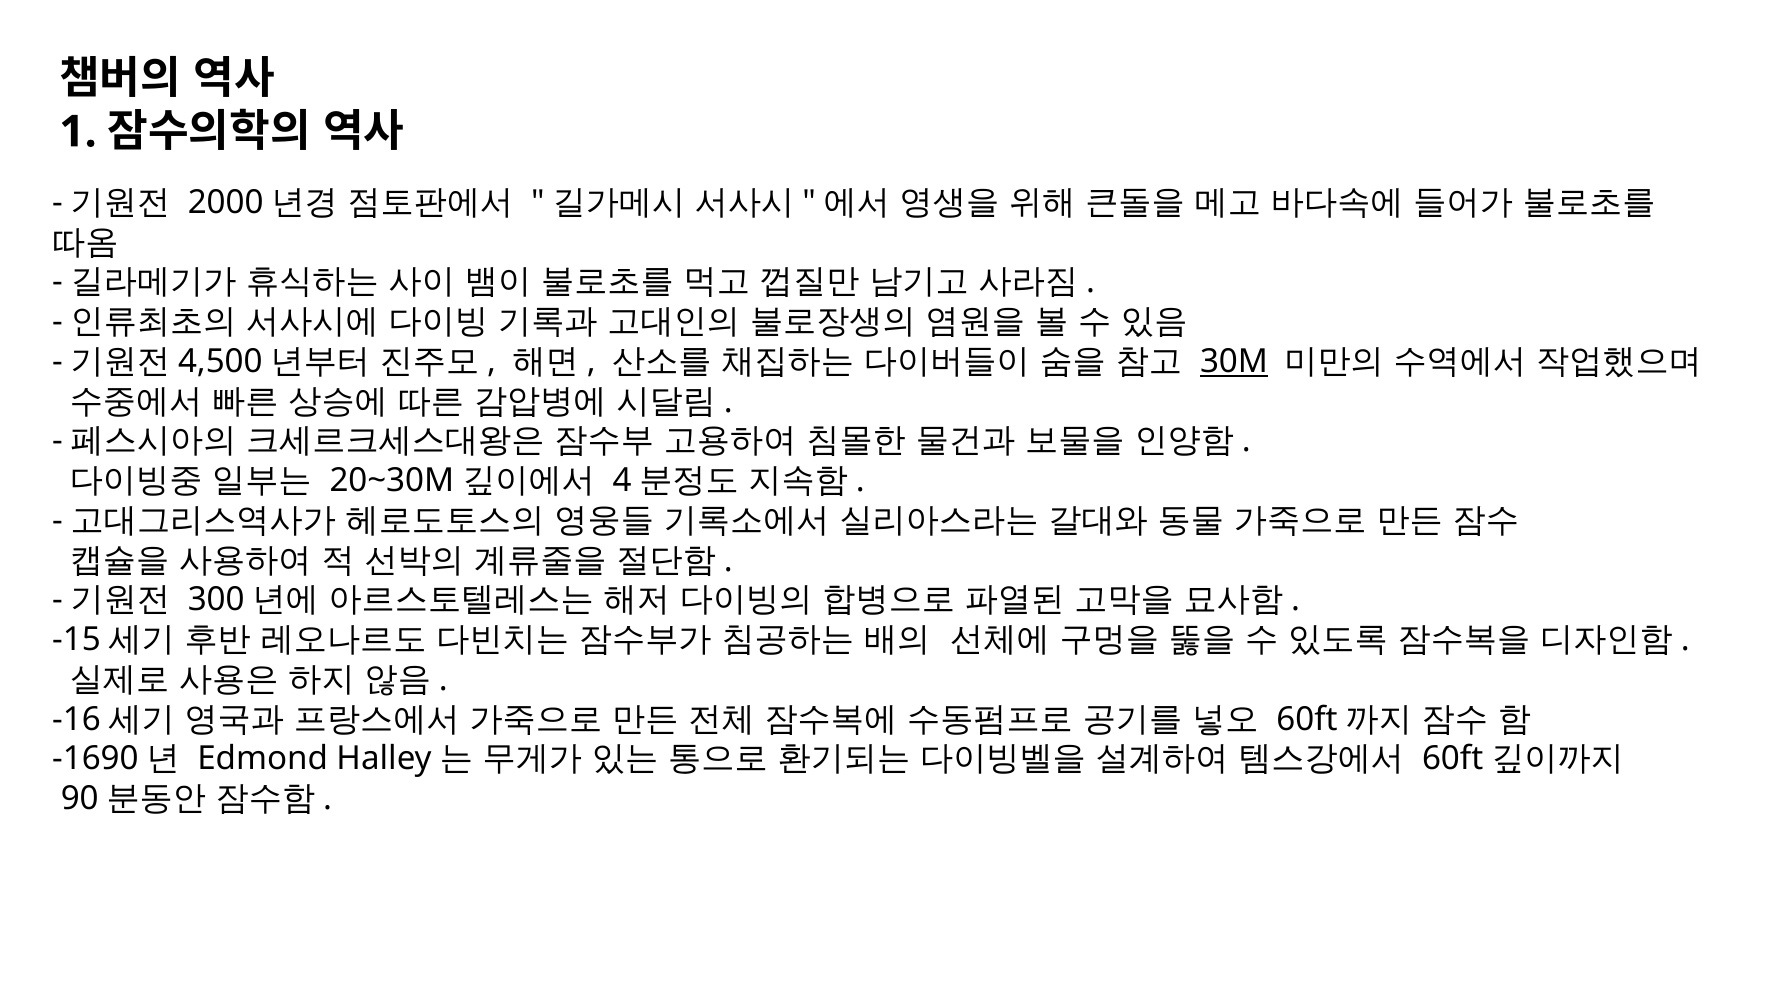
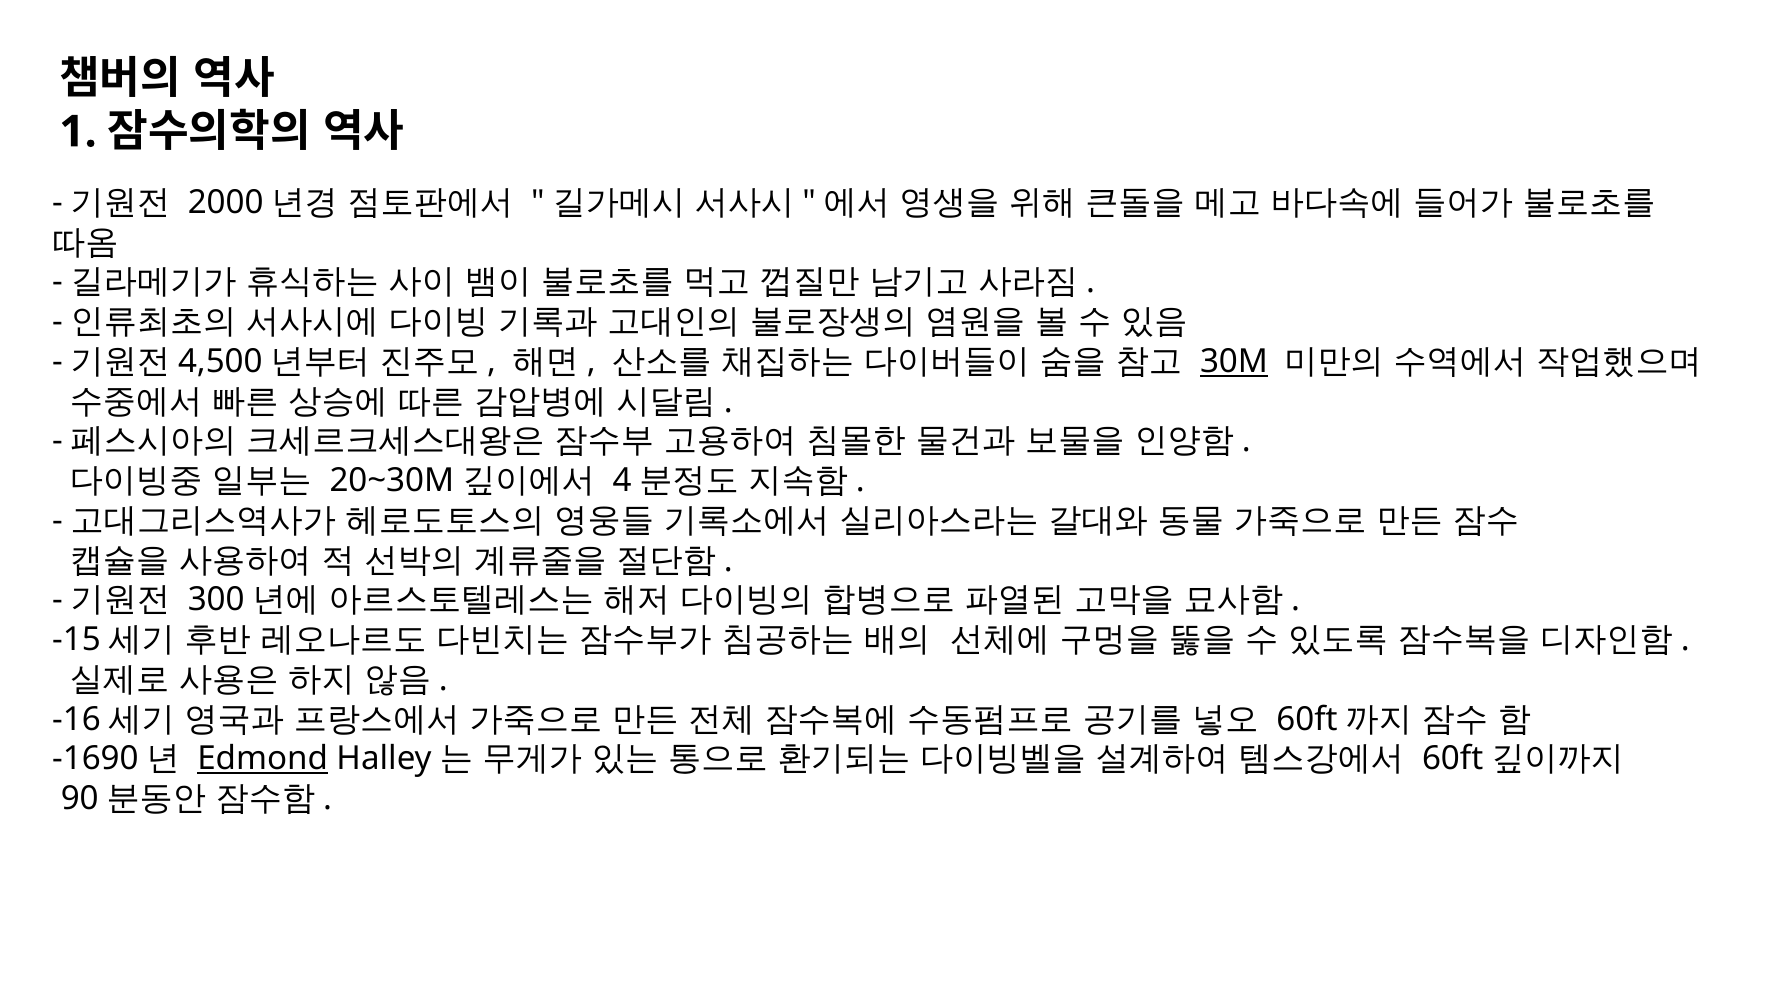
Edmond underline: none -> present
